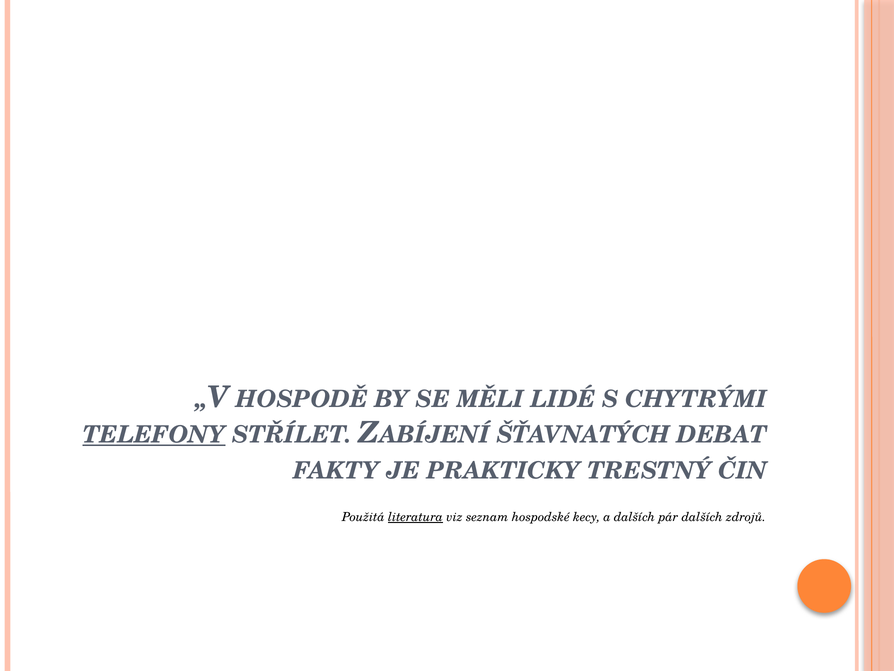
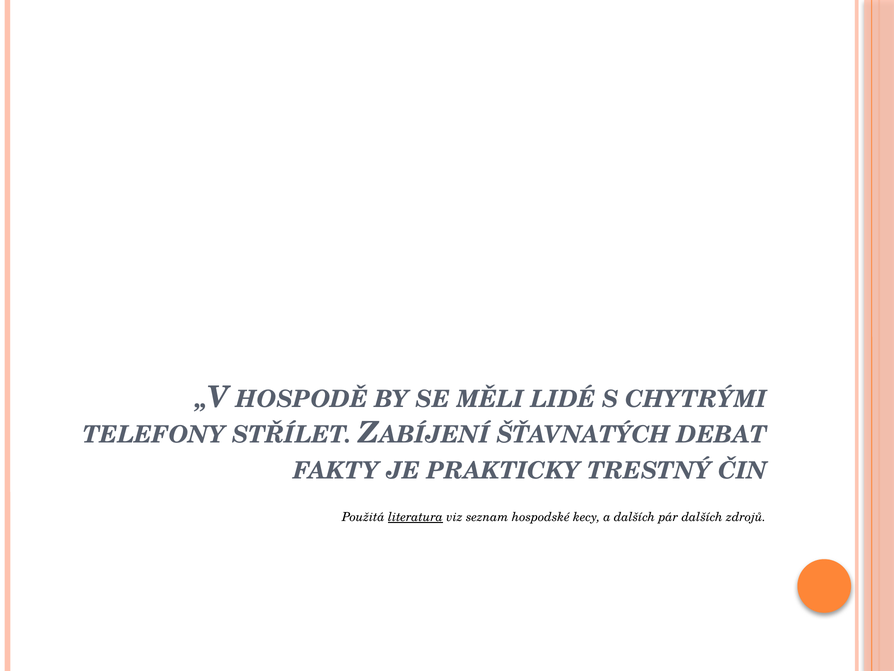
TELEFONY underline: present -> none
